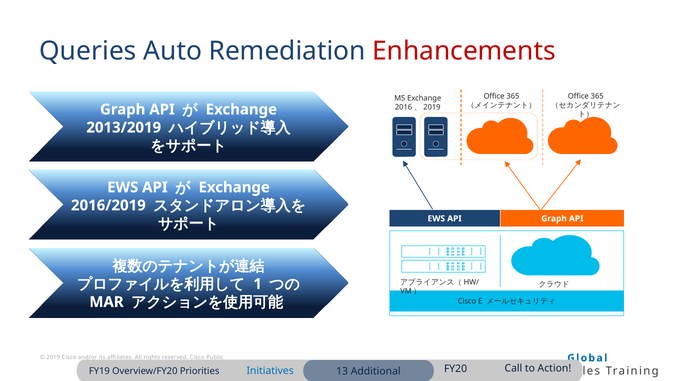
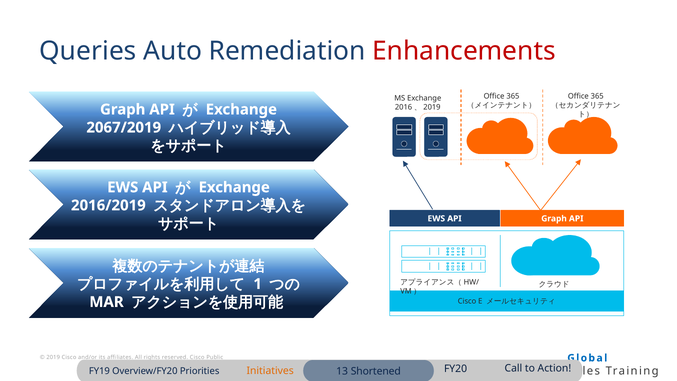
2013/2019: 2013/2019 -> 2067/2019
Initiatives colour: blue -> orange
Additional: Additional -> Shortened
